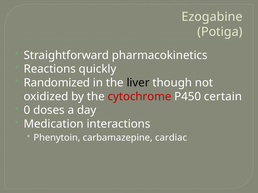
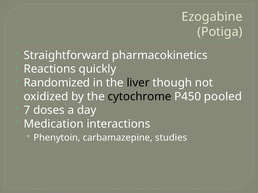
cytochrome colour: red -> black
certain: certain -> pooled
0: 0 -> 7
cardiac: cardiac -> studies
